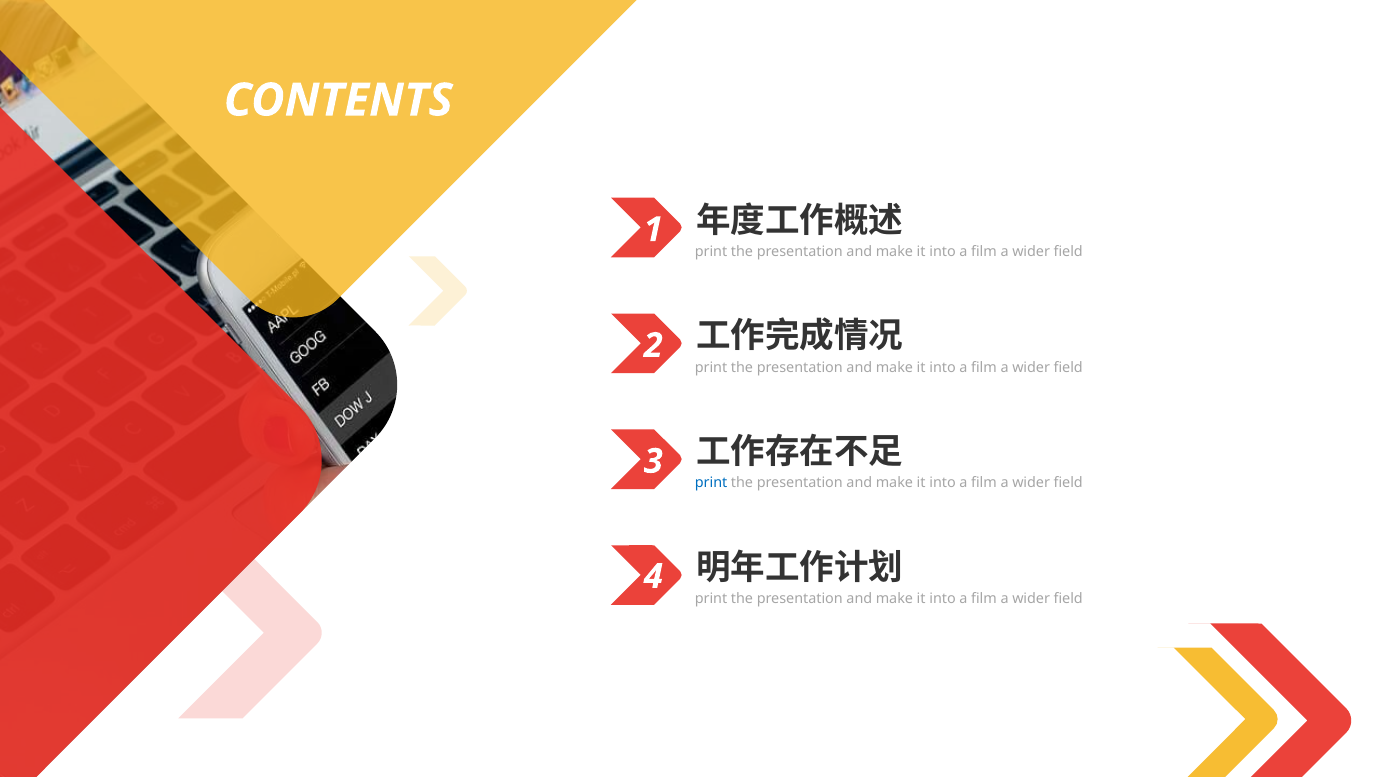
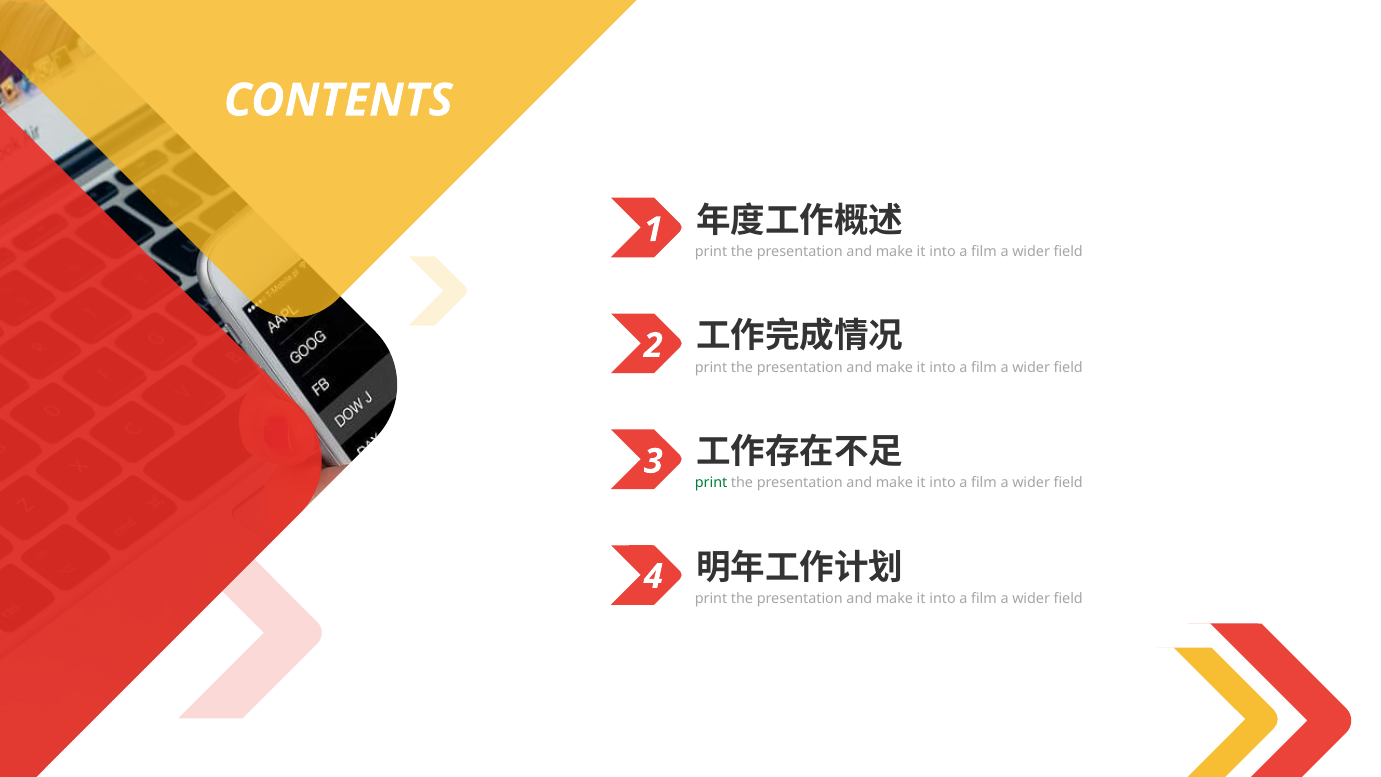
print at (711, 483) colour: blue -> green
